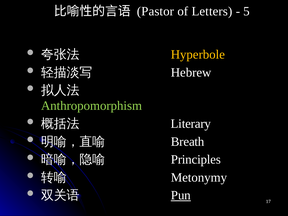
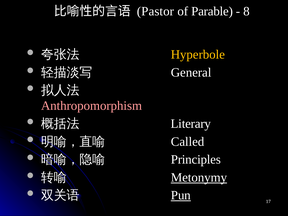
Letters: Letters -> Parable
5: 5 -> 8
Hebrew: Hebrew -> General
Anthropomorphism colour: light green -> pink
Breath: Breath -> Called
Metonymy underline: none -> present
